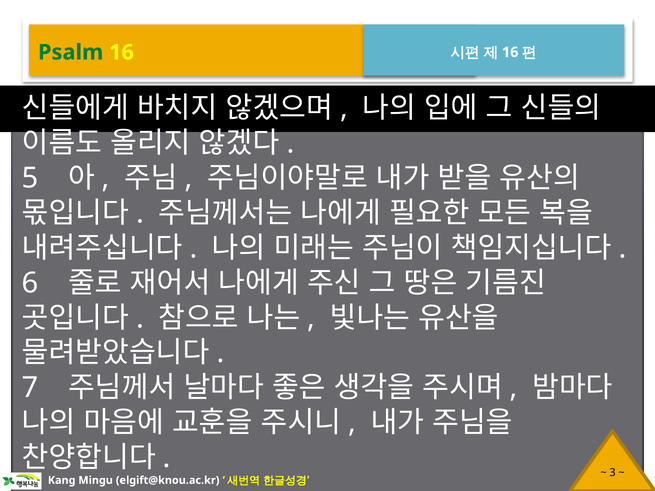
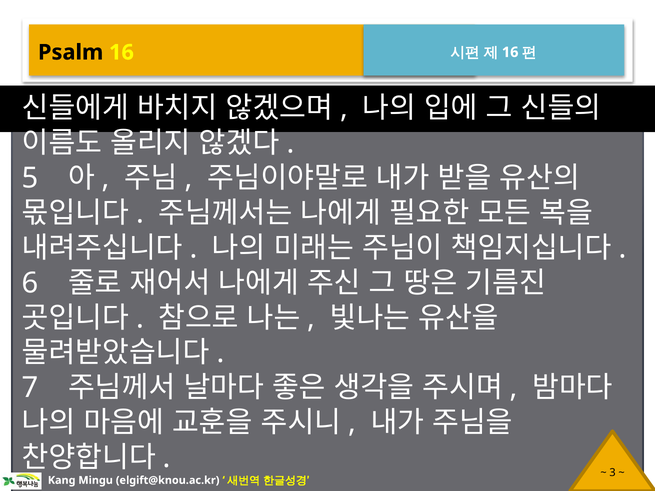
Psalm colour: green -> black
